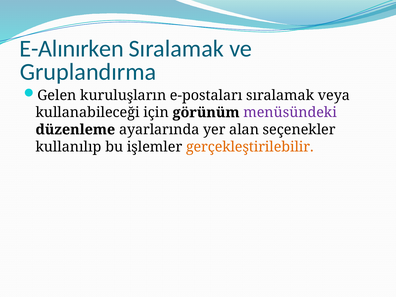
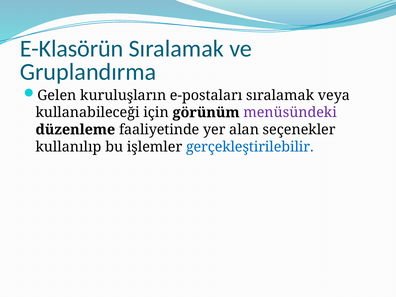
E-Alınırken: E-Alınırken -> E-Klasörün
ayarlarında: ayarlarında -> faaliyetinde
gerçekleştirilebilir colour: orange -> blue
